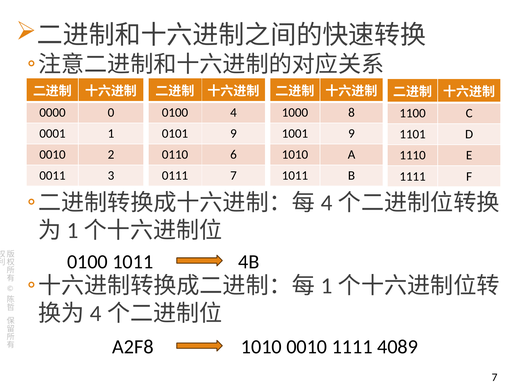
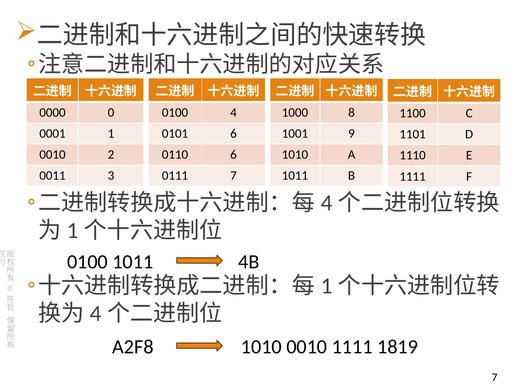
0101 9: 9 -> 6
4089: 4089 -> 1819
